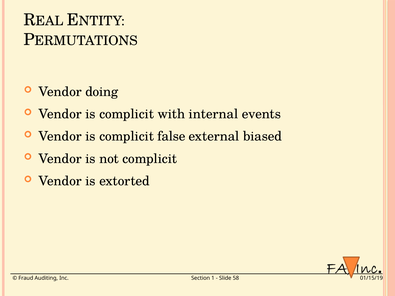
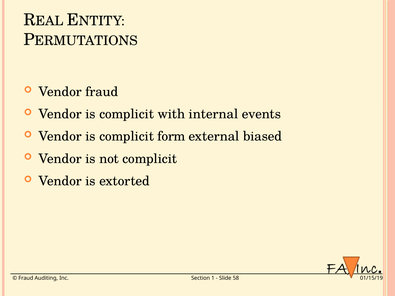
Vendor doing: doing -> fraud
false: false -> form
